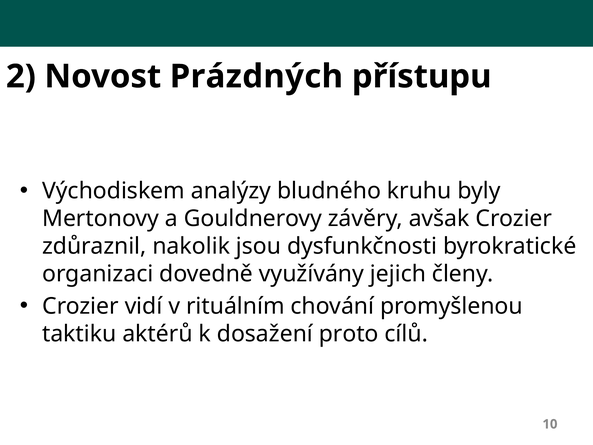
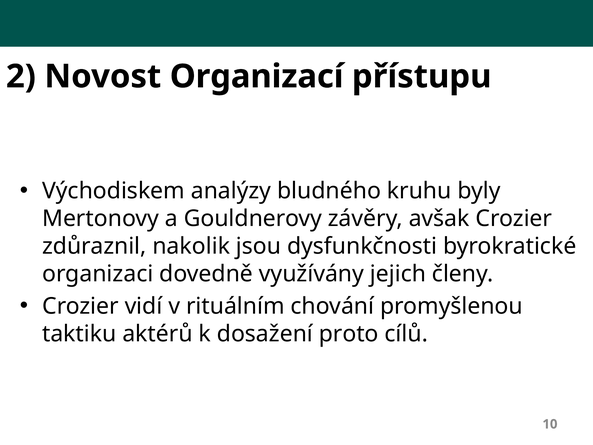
Prázdných: Prázdných -> Organizací
